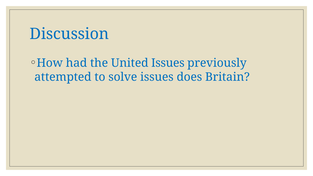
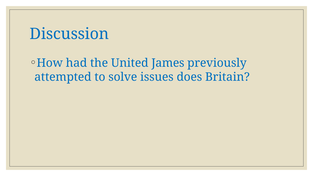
United Issues: Issues -> James
